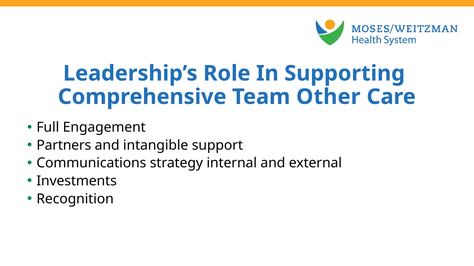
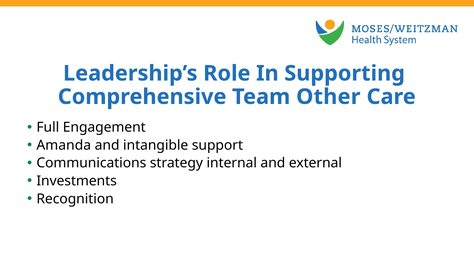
Partners: Partners -> Amanda
